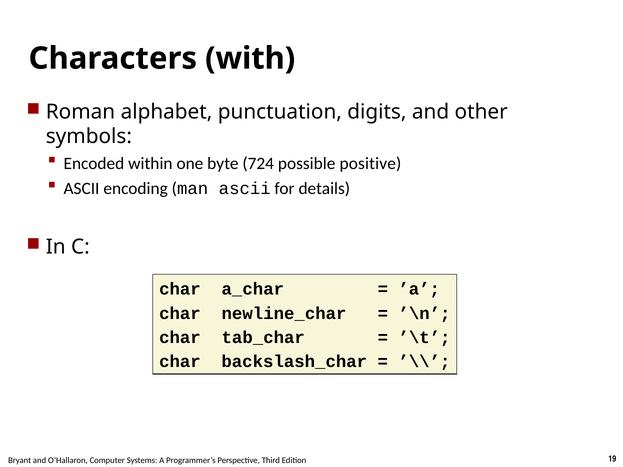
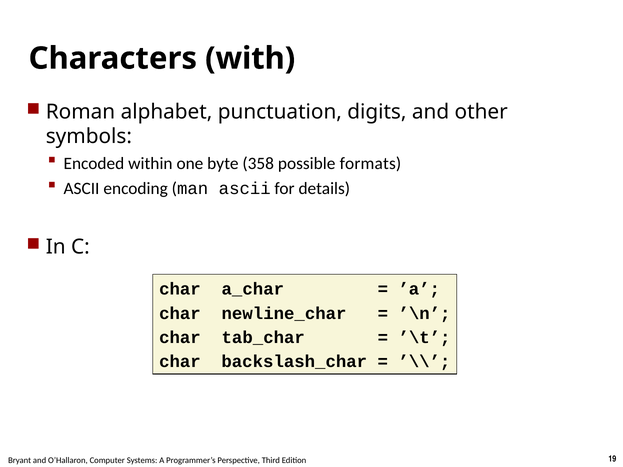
724: 724 -> 358
positive: positive -> formats
